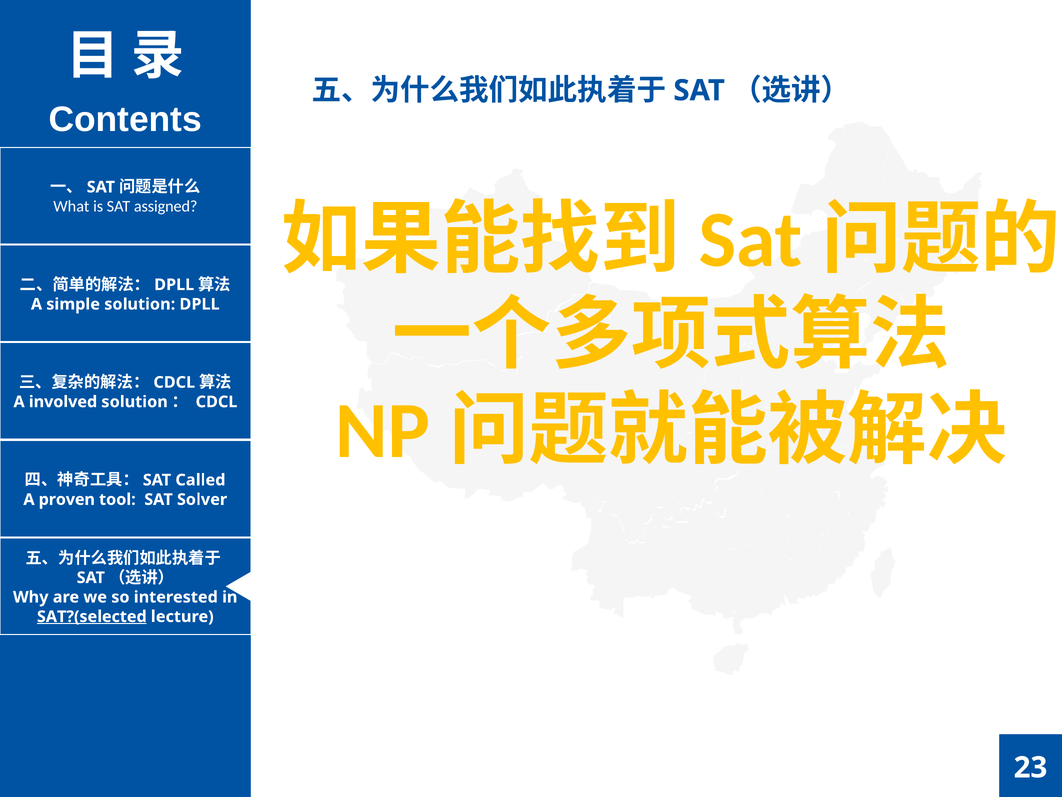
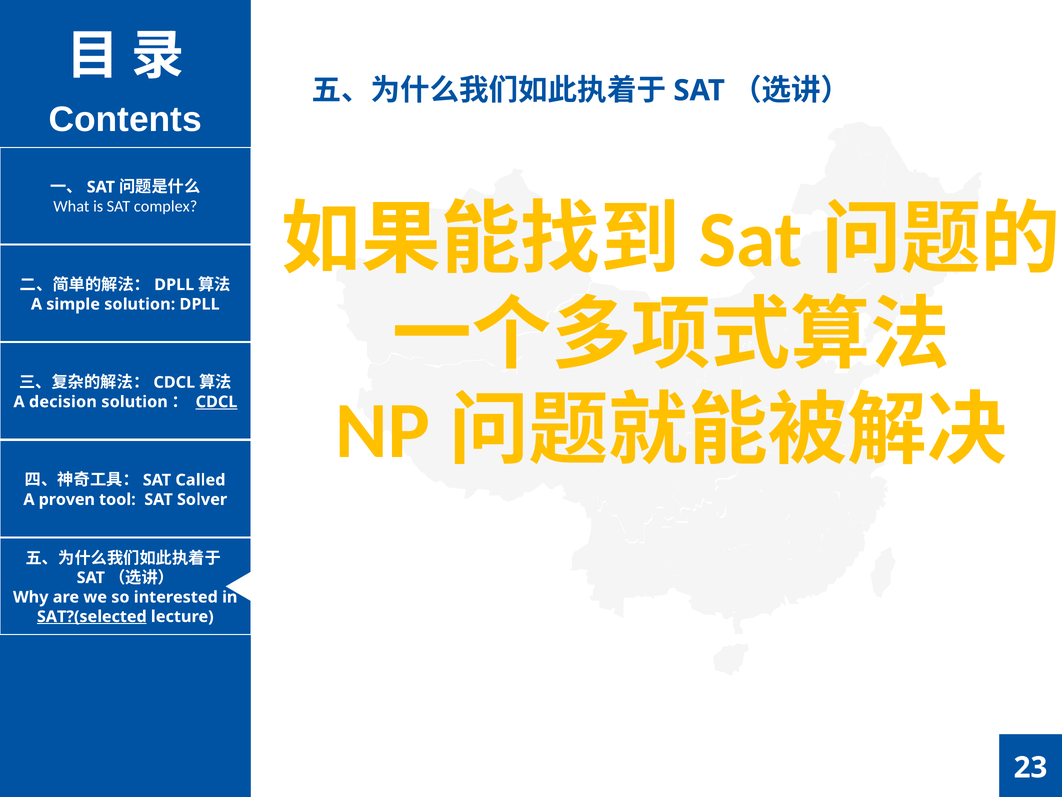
assigned: assigned -> complex
involved: involved -> decision
CDCL at (216, 402) underline: none -> present
